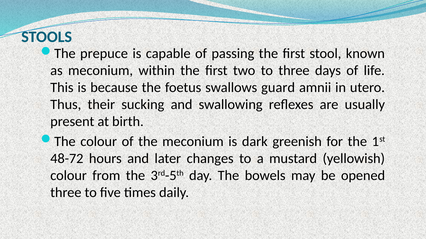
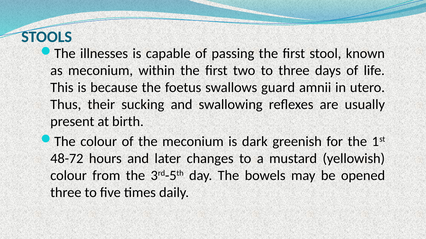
prepuce: prepuce -> illnesses
